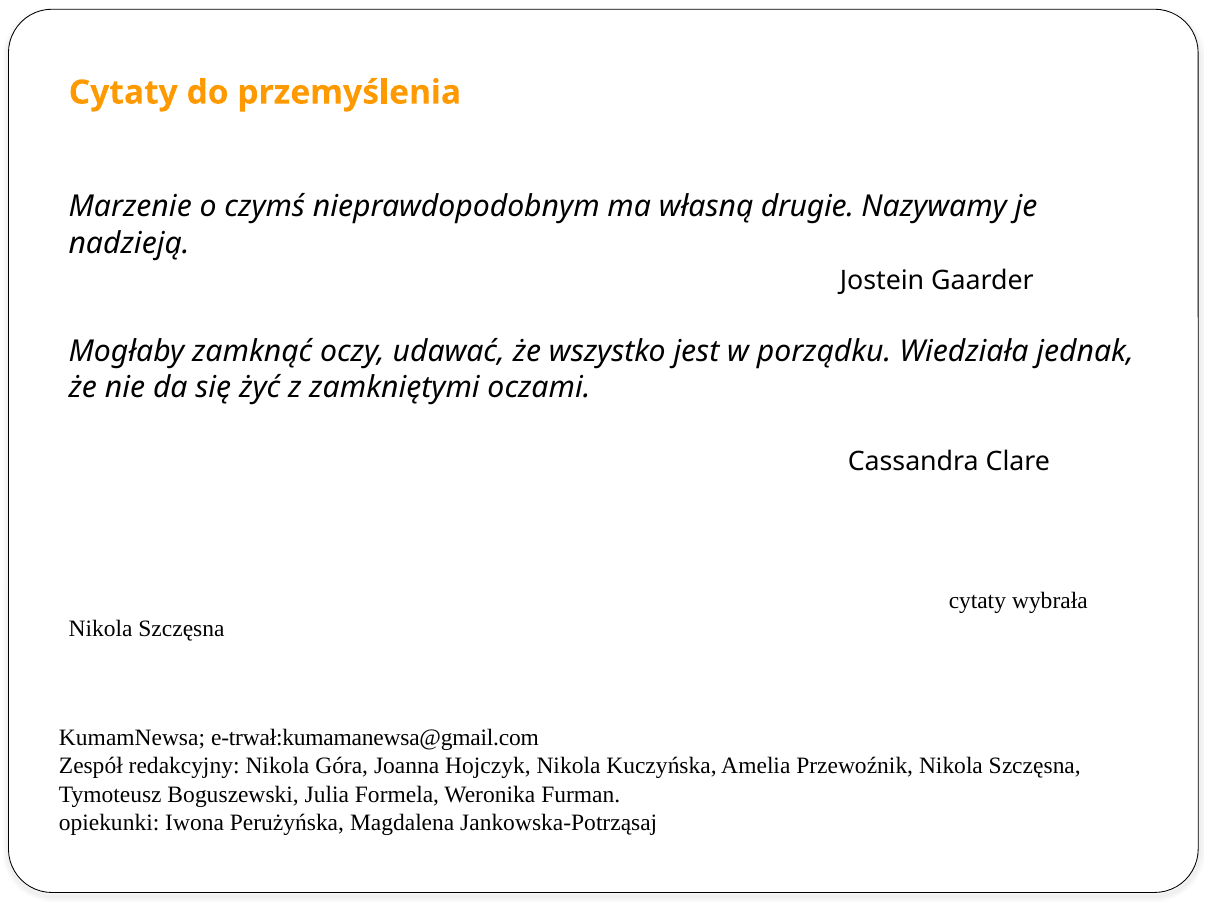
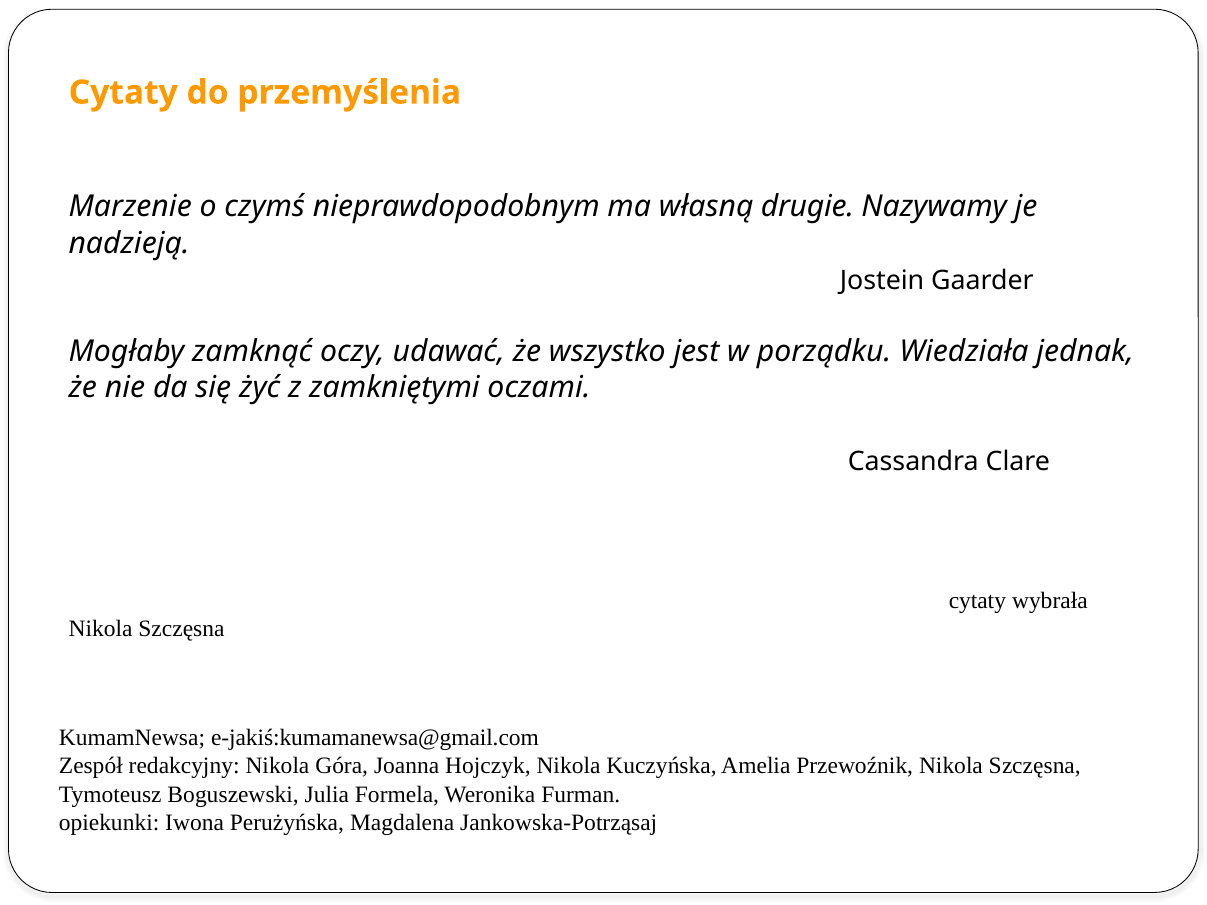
e-trwał:kumamanewsa@gmail.com: e-trwał:kumamanewsa@gmail.com -> e-jakiś:kumamanewsa@gmail.com
